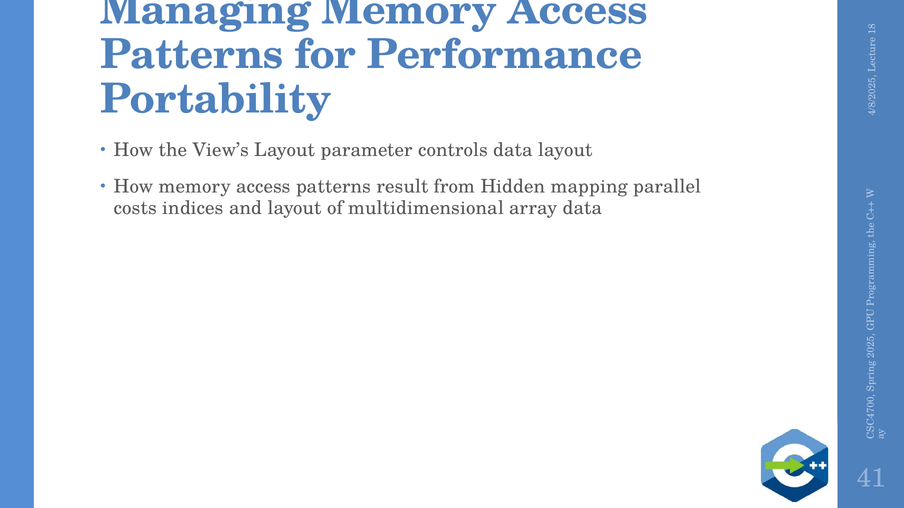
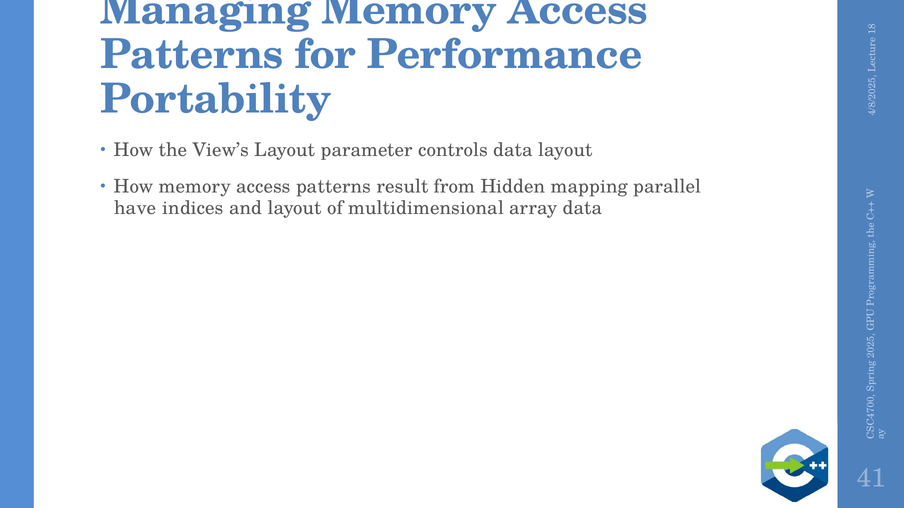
costs: costs -> have
